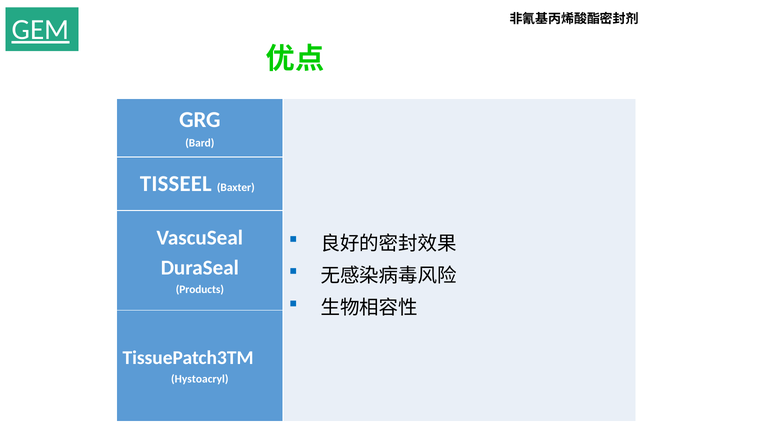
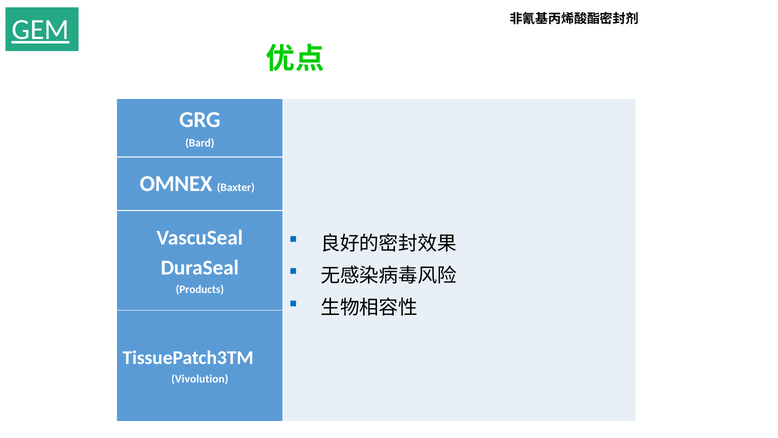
TISSEEL: TISSEEL -> OMNEX
Hystoacryl: Hystoacryl -> Vivolution
